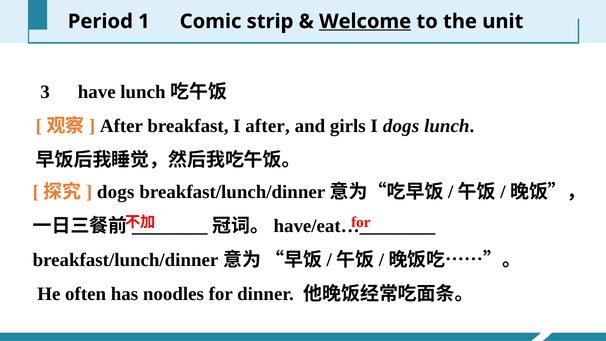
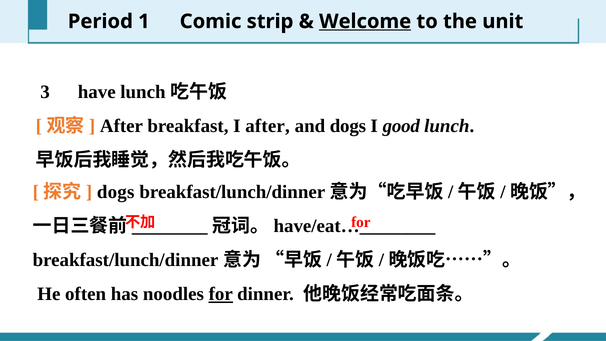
and girls: girls -> dogs
I dogs: dogs -> good
for at (221, 294) underline: none -> present
